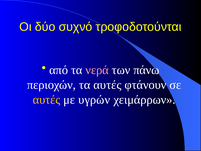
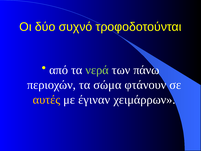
νερά colour: pink -> light green
τα αυτές: αυτές -> σώμα
υγρών: υγρών -> έγιναν
